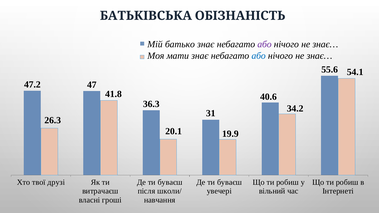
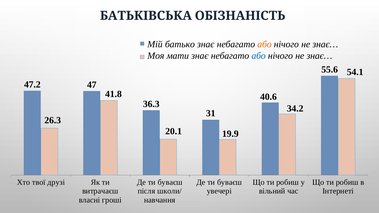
або at (264, 44) colour: purple -> orange
